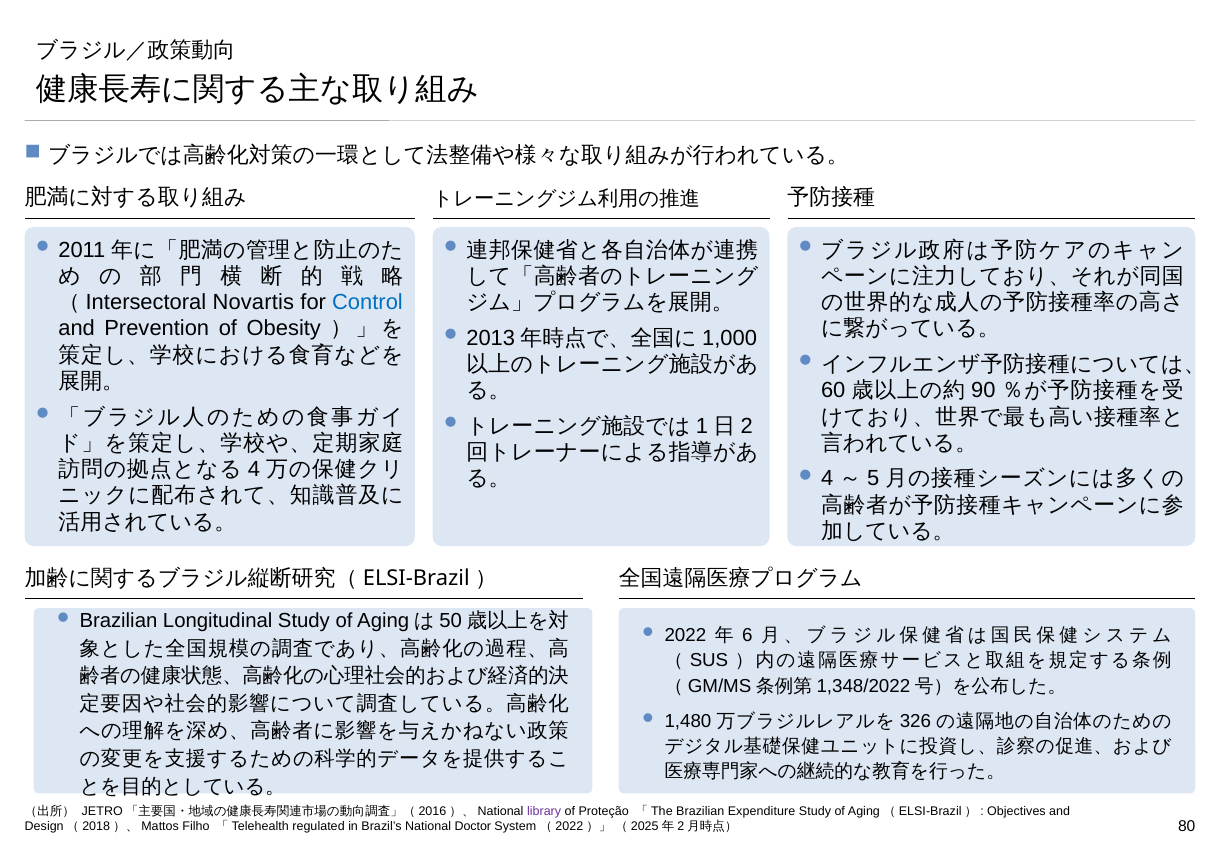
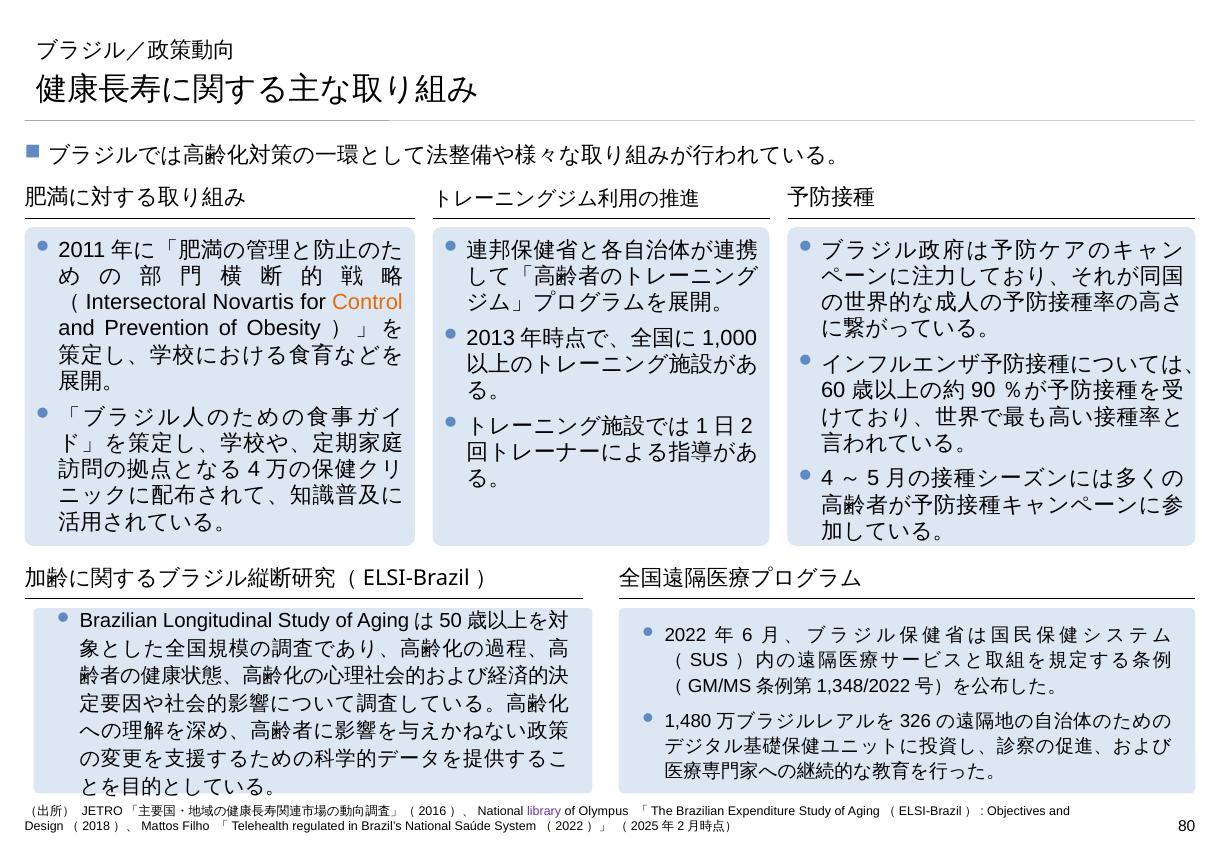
Control colour: blue -> orange
Proteção: Proteção -> Olympus
Doctor: Doctor -> Saúde
